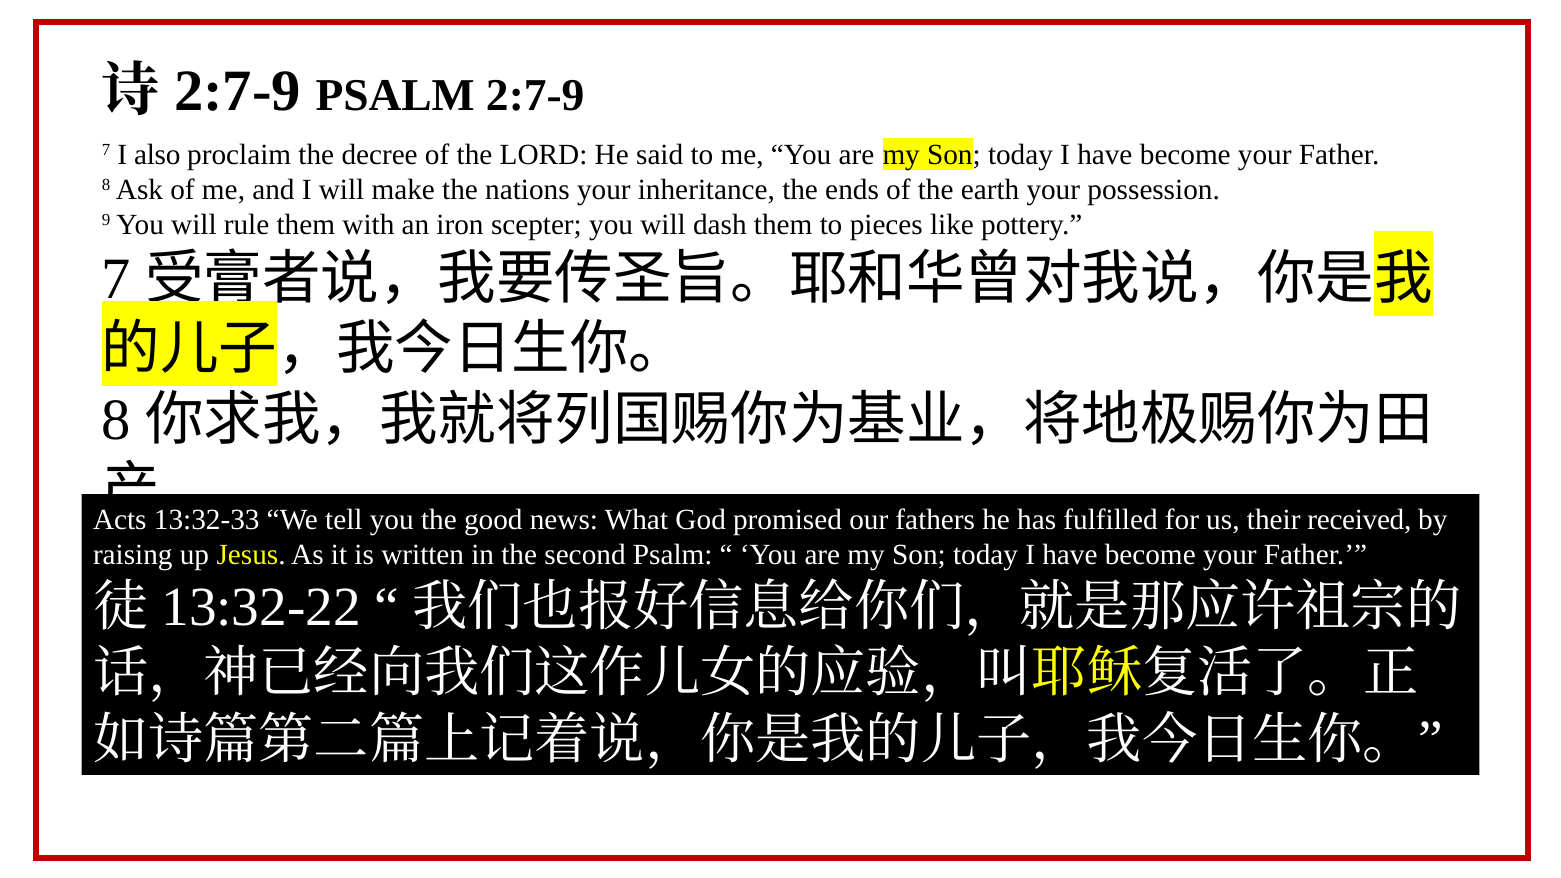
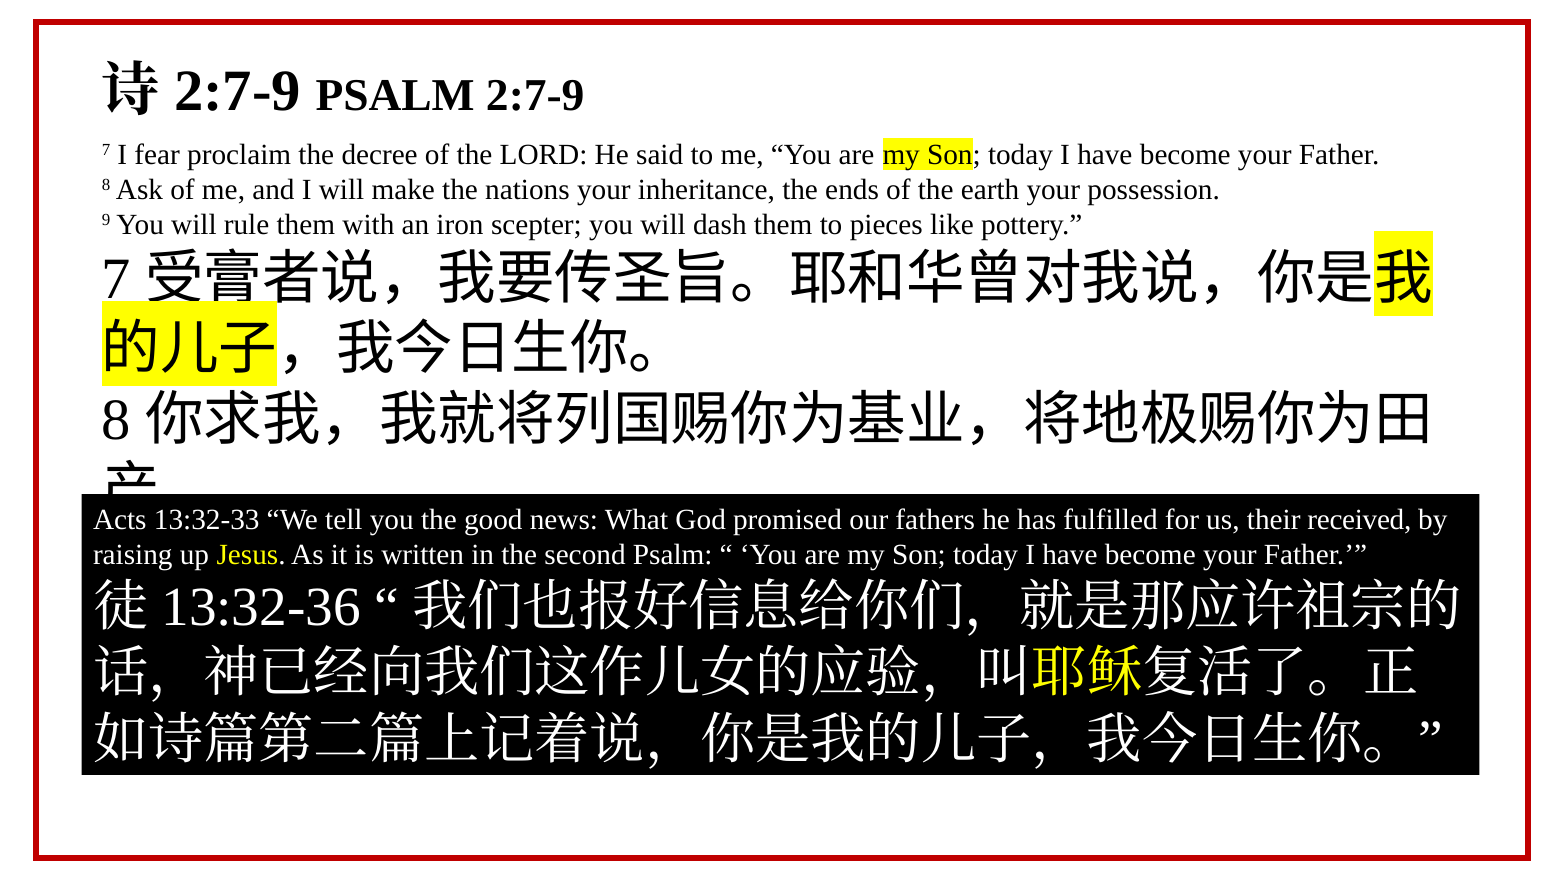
also: also -> fear
13:32-22: 13:32-22 -> 13:32-36
